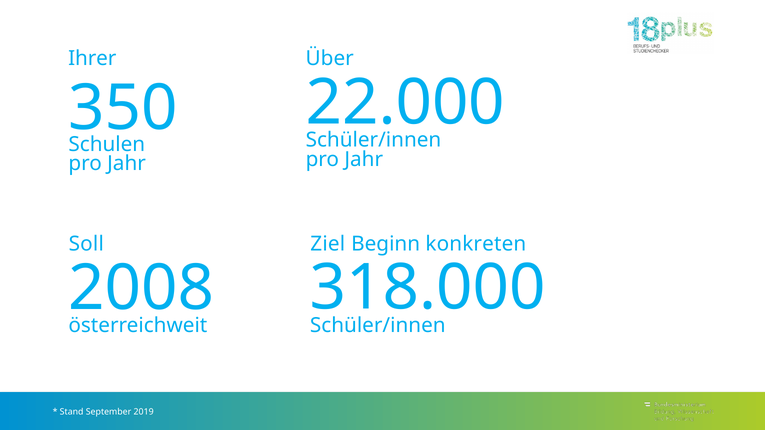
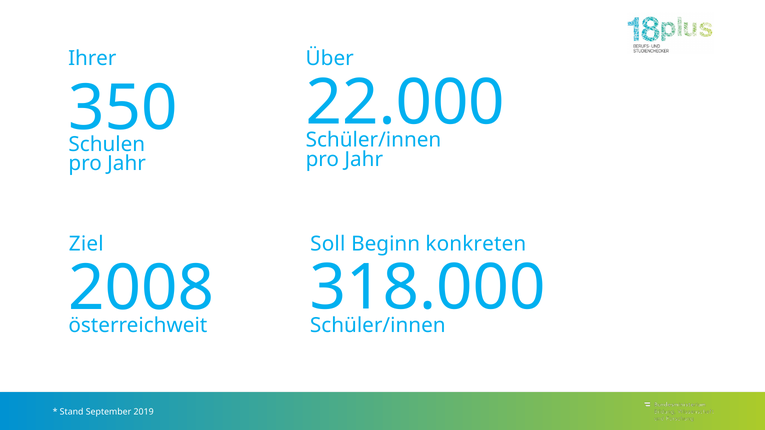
Ziel: Ziel -> Soll
Soll: Soll -> Ziel
